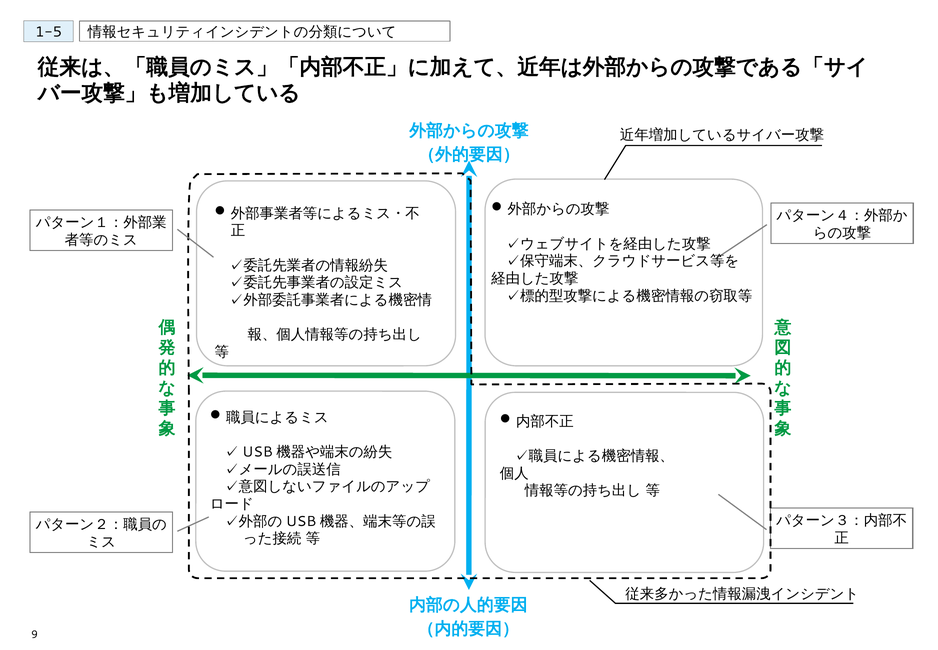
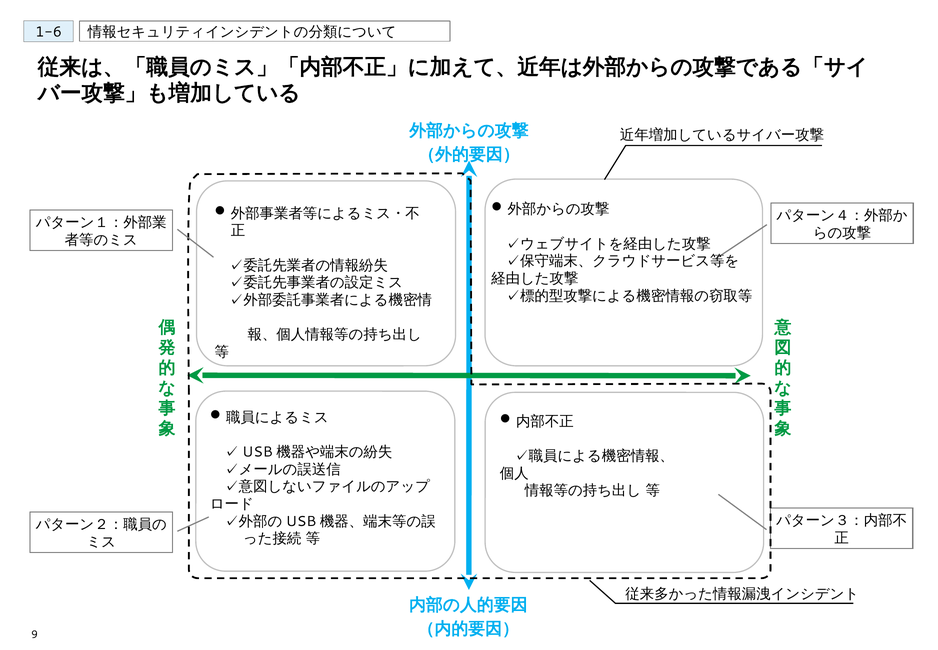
1-5: 1-5 -> 1-6
